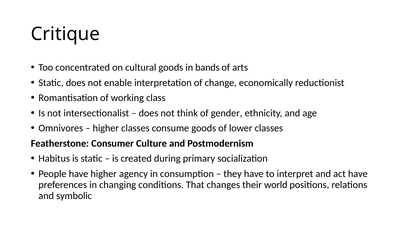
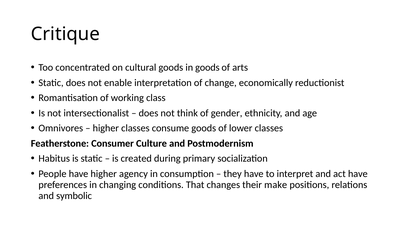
in bands: bands -> goods
world: world -> make
